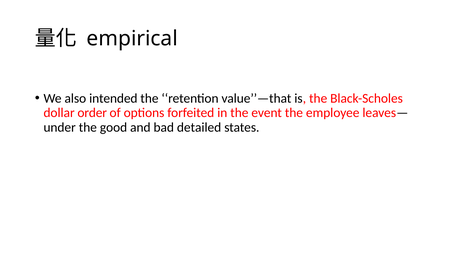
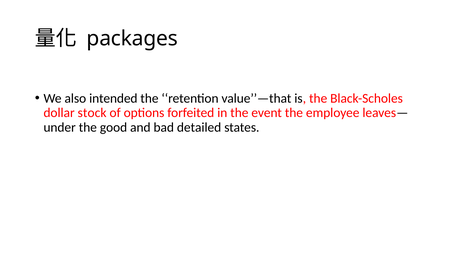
empirical: empirical -> packages
order: order -> stock
